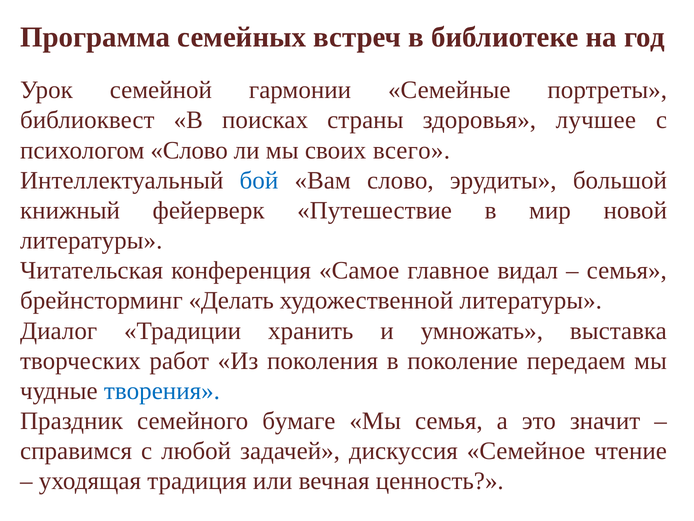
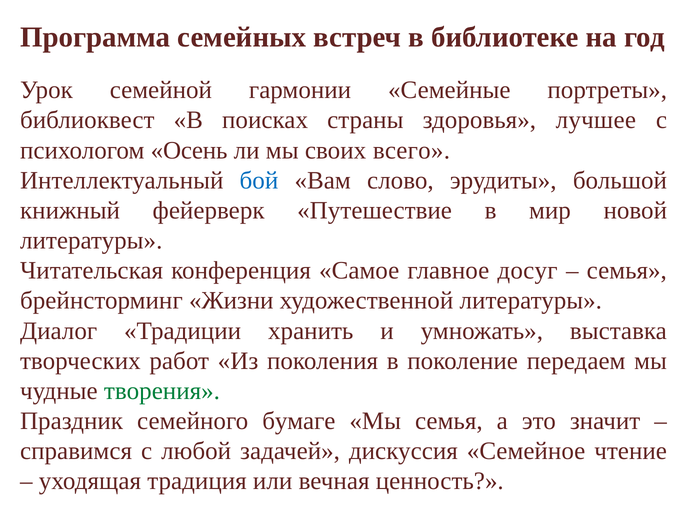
психологом Слово: Слово -> Осень
видал: видал -> досуг
Делать: Делать -> Жизни
творения colour: blue -> green
